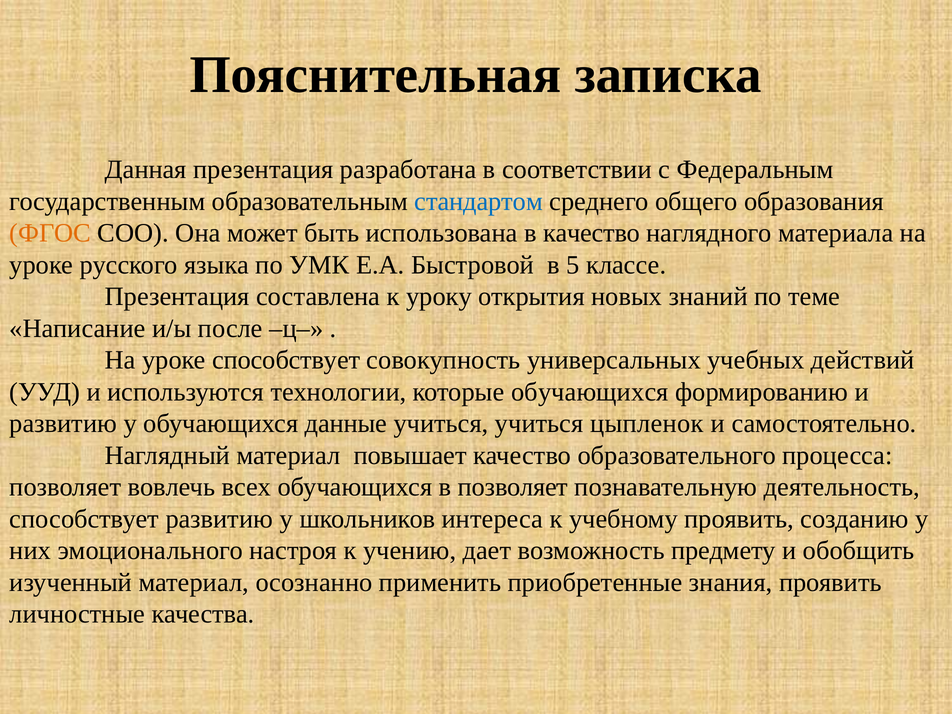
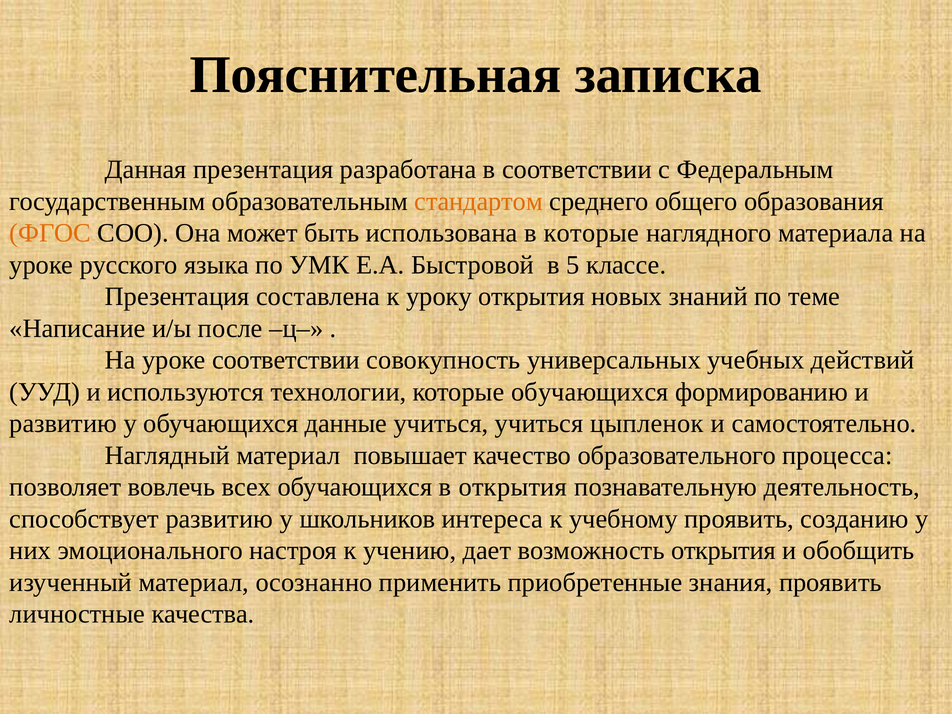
стандартом colour: blue -> orange
в качество: качество -> которые
уроке способствует: способствует -> соответствии
в позволяет: позволяет -> открытия
возможность предмету: предмету -> открытия
